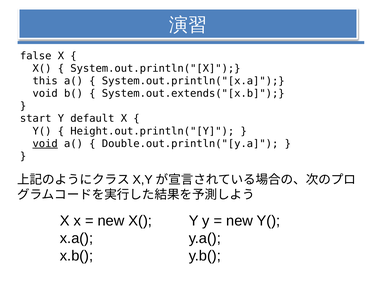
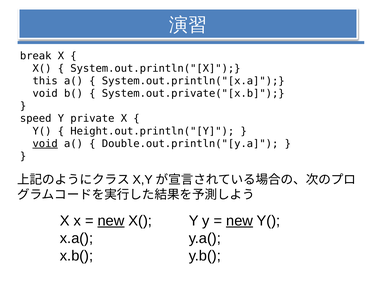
false: false -> break
System.out.extends("[x.b: System.out.extends("[x.b -> System.out.private("[x.b
start: start -> speed
default: default -> private
new at (111, 221) underline: none -> present
new at (240, 221) underline: none -> present
